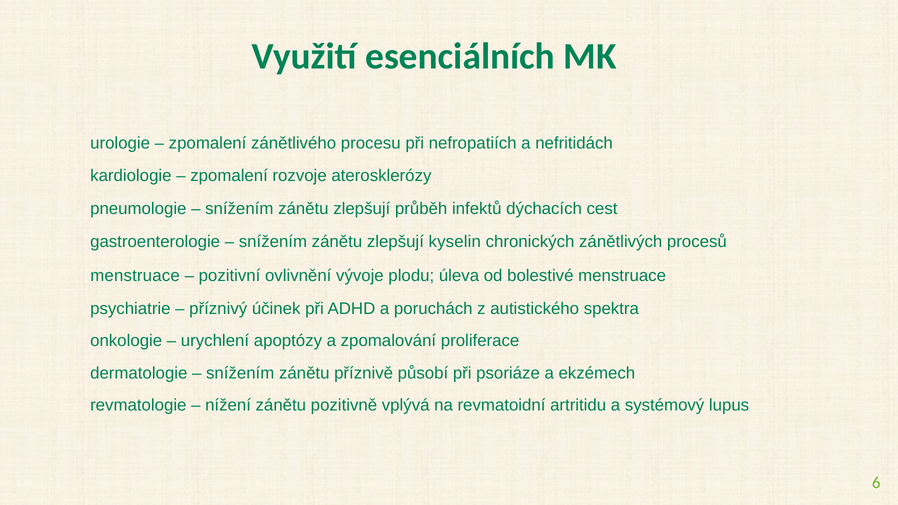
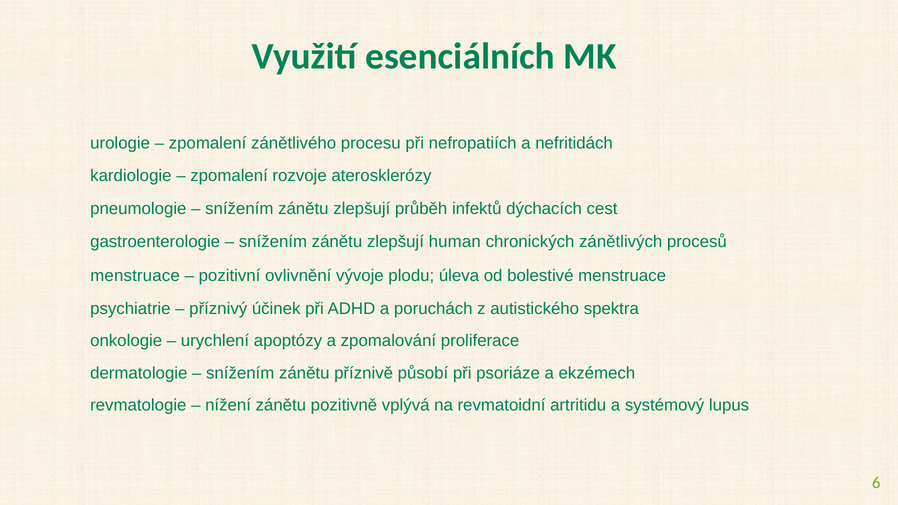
kyselin: kyselin -> human
